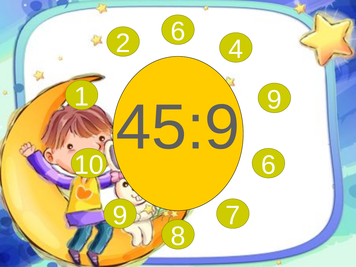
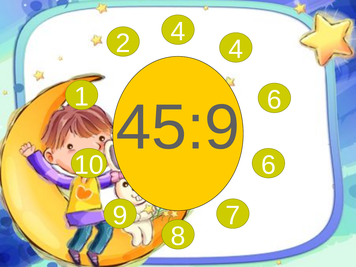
2 6: 6 -> 4
45:9 9: 9 -> 6
